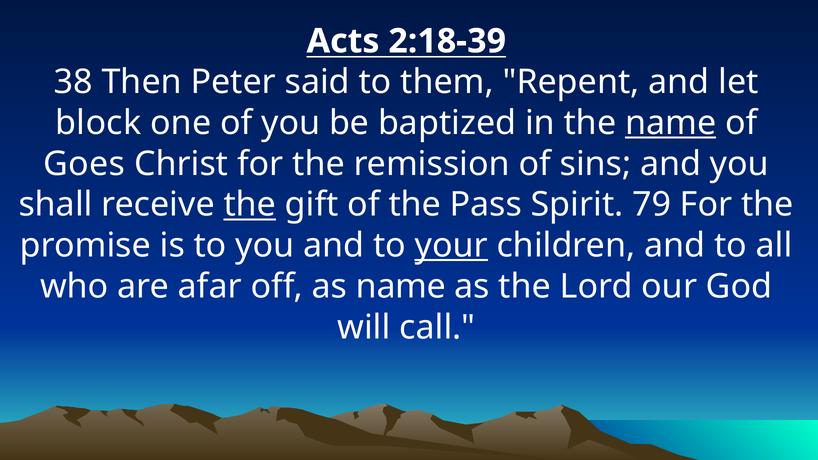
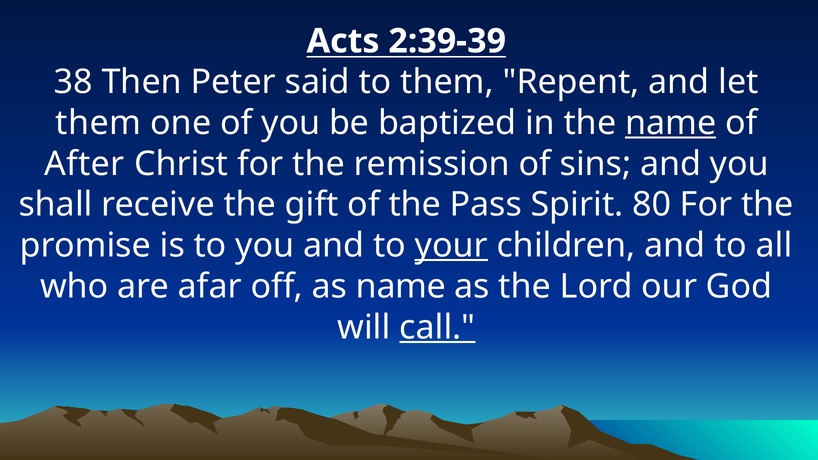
2:18-39: 2:18-39 -> 2:39-39
block at (98, 123): block -> them
Goes: Goes -> After
the at (250, 205) underline: present -> none
79: 79 -> 80
call underline: none -> present
